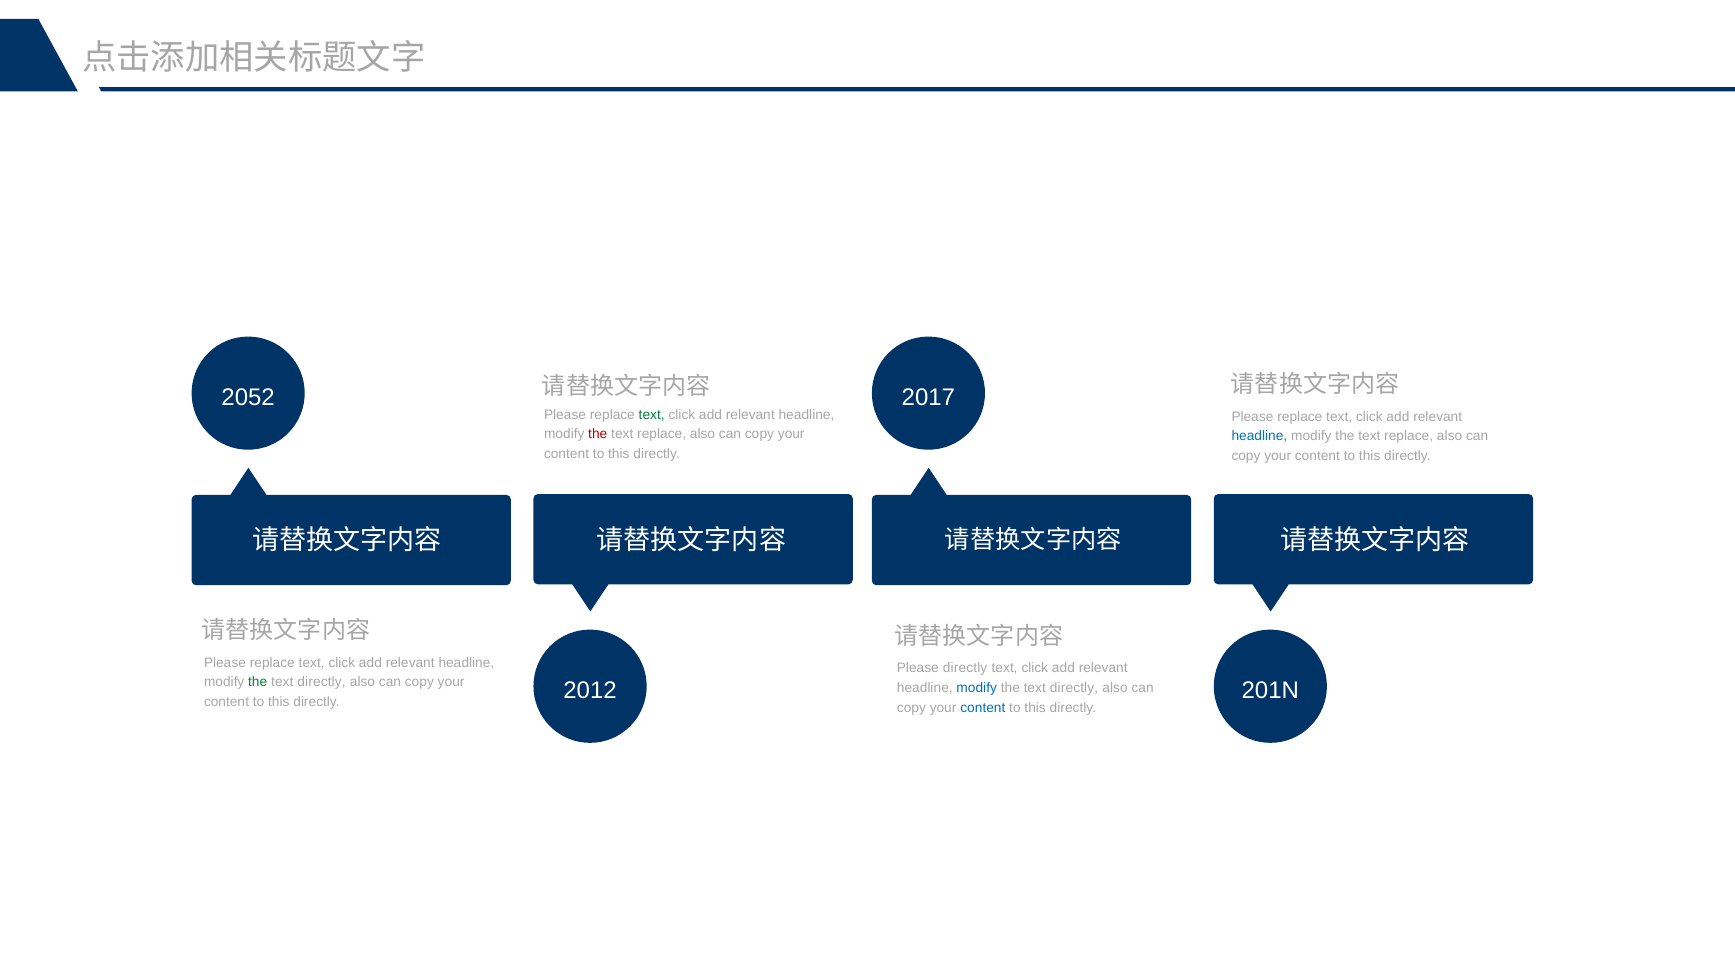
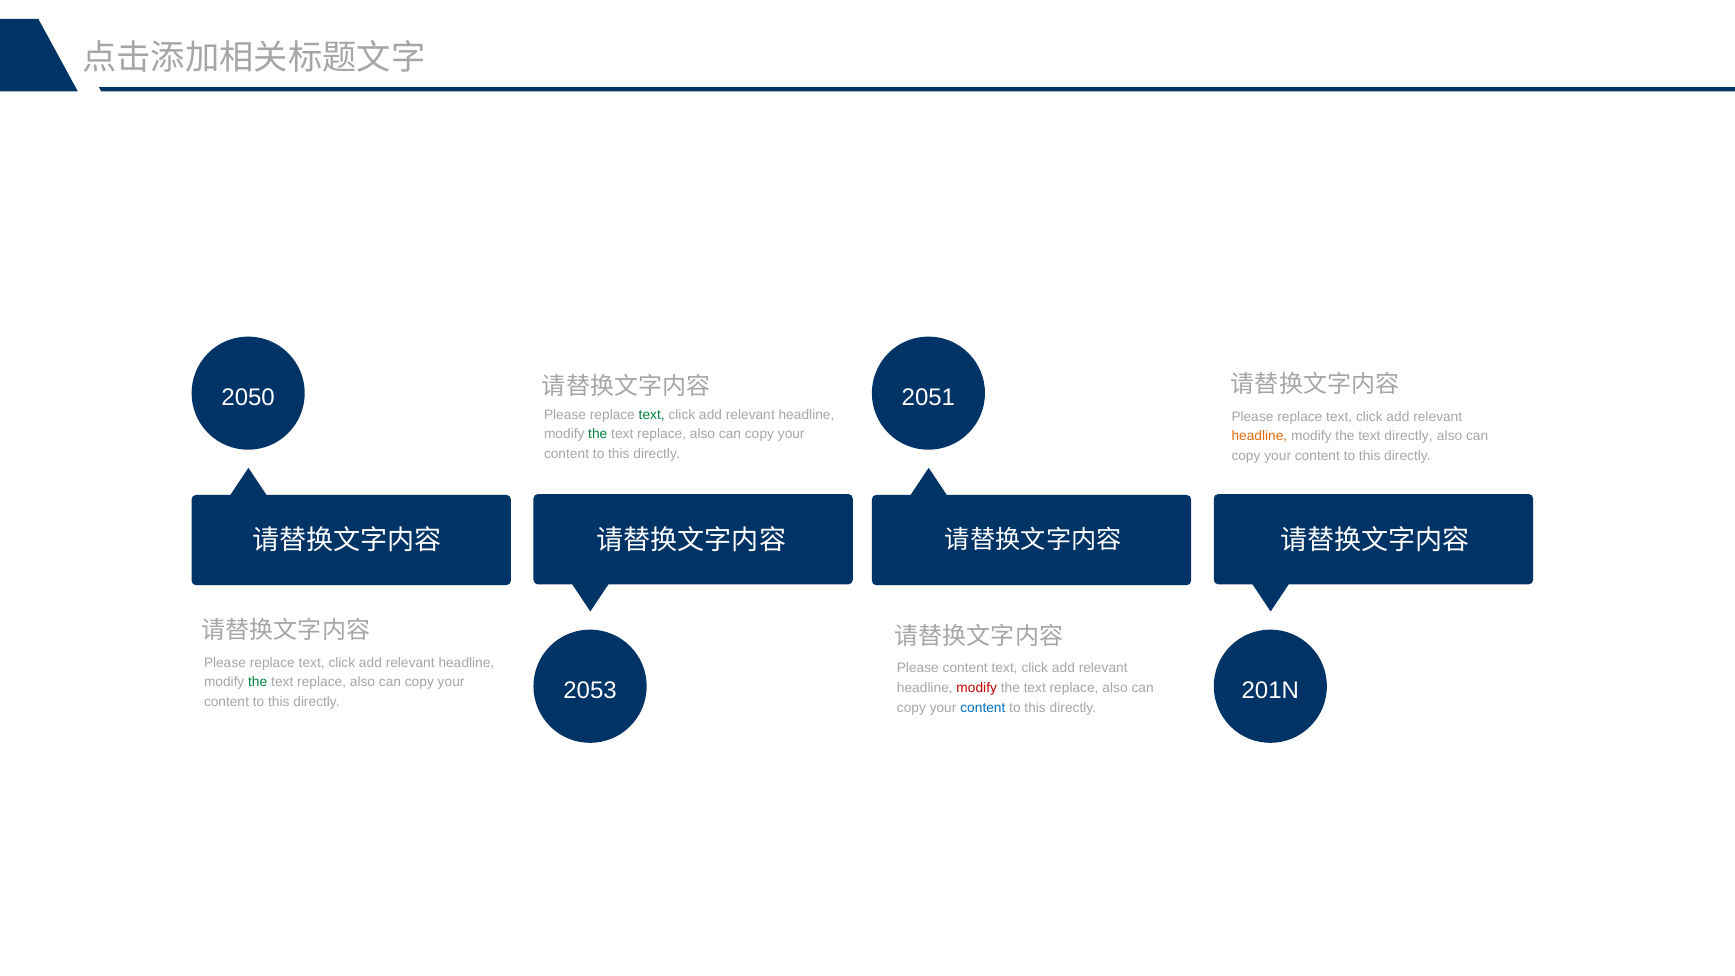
2052: 2052 -> 2050
2017: 2017 -> 2051
the at (598, 434) colour: red -> green
headline at (1259, 436) colour: blue -> orange
replace at (1409, 436): replace -> directly
Please directly: directly -> content
directly at (322, 682): directly -> replace
2012: 2012 -> 2053
modify at (977, 688) colour: blue -> red
directly at (1074, 688): directly -> replace
